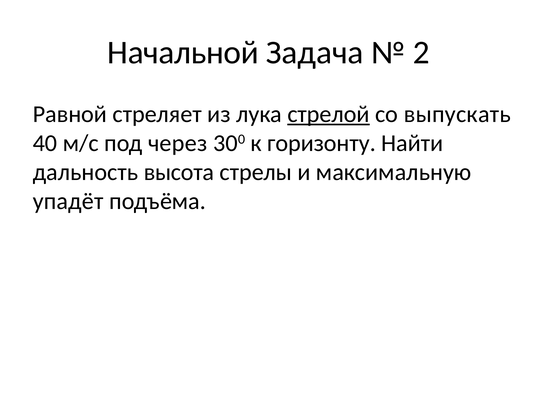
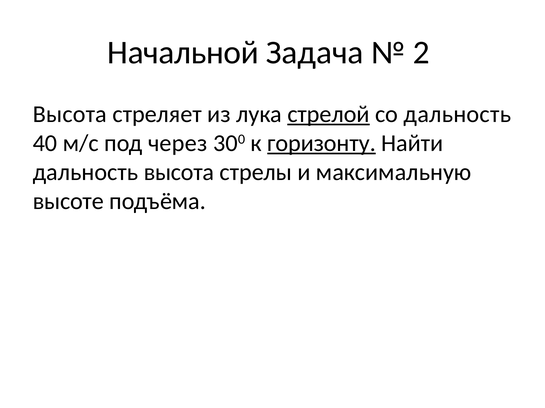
Равной at (70, 114): Равной -> Высота
со выпускать: выпускать -> дальность
горизонту underline: none -> present
упадёт: упадёт -> высоте
